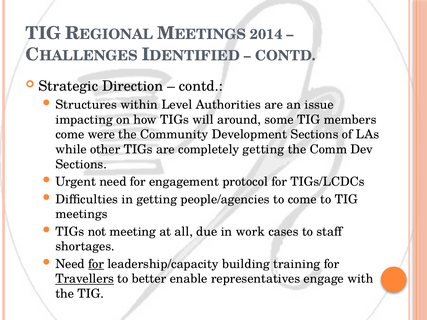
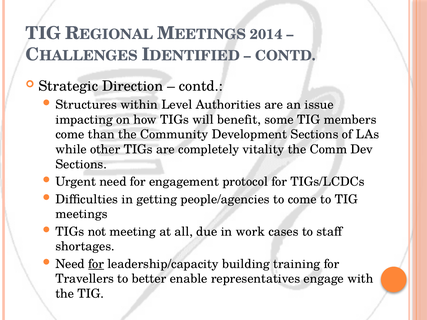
around: around -> benefit
were: were -> than
completely getting: getting -> vitality
Travellers underline: present -> none
